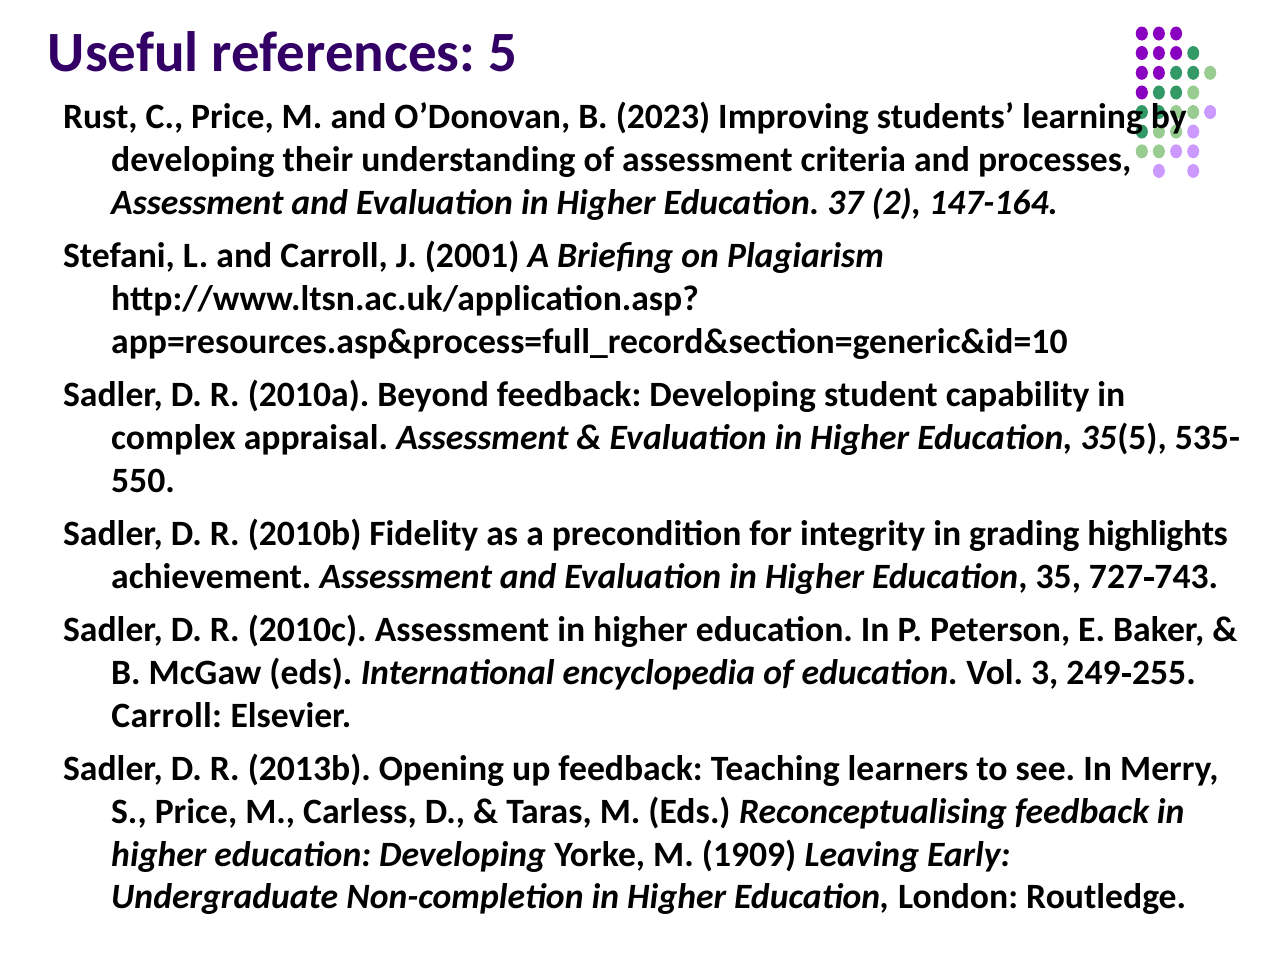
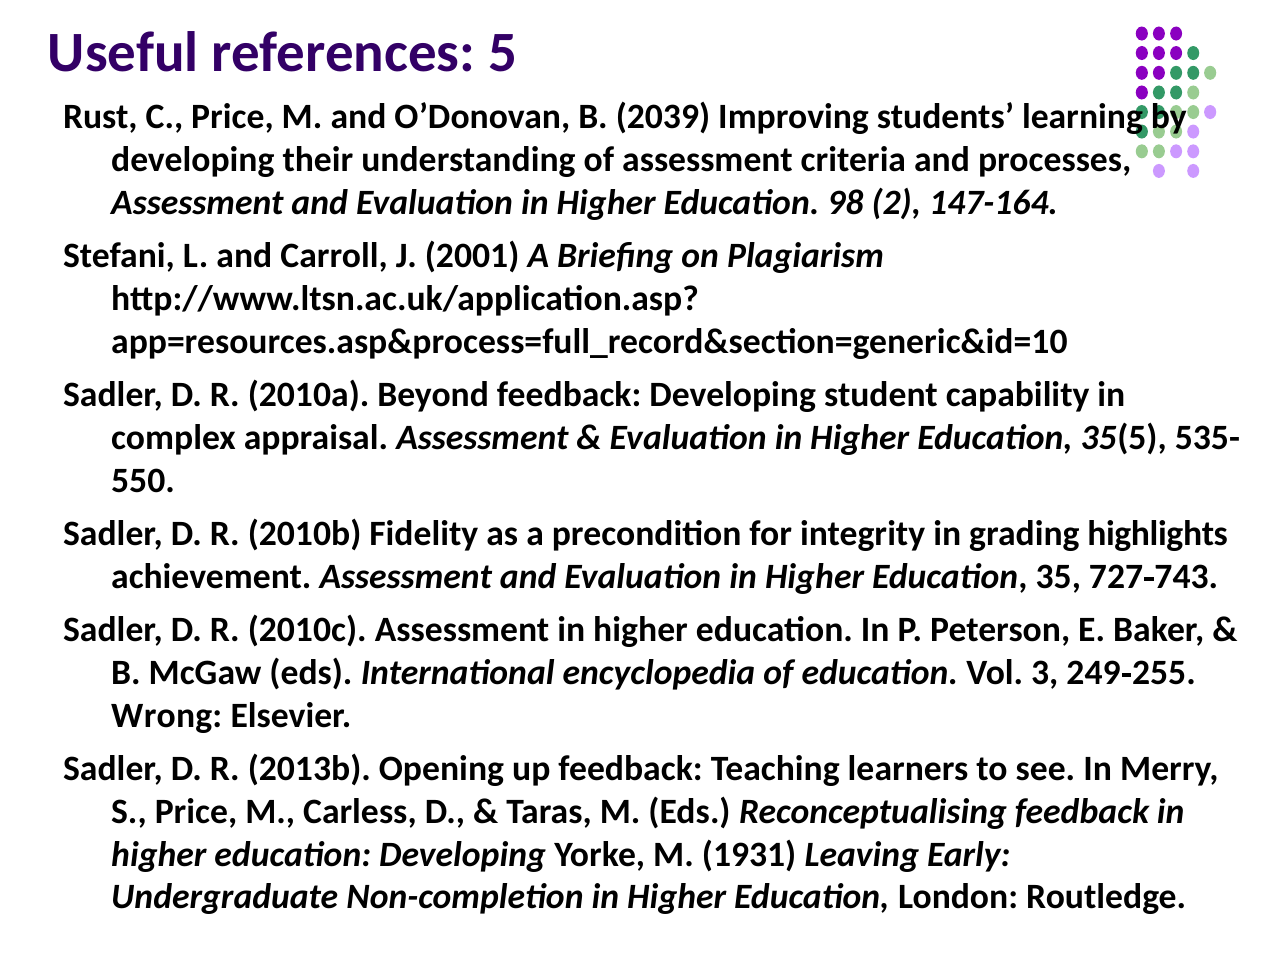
2023: 2023 -> 2039
37: 37 -> 98
Carroll at (167, 716): Carroll -> Wrong
1909: 1909 -> 1931
